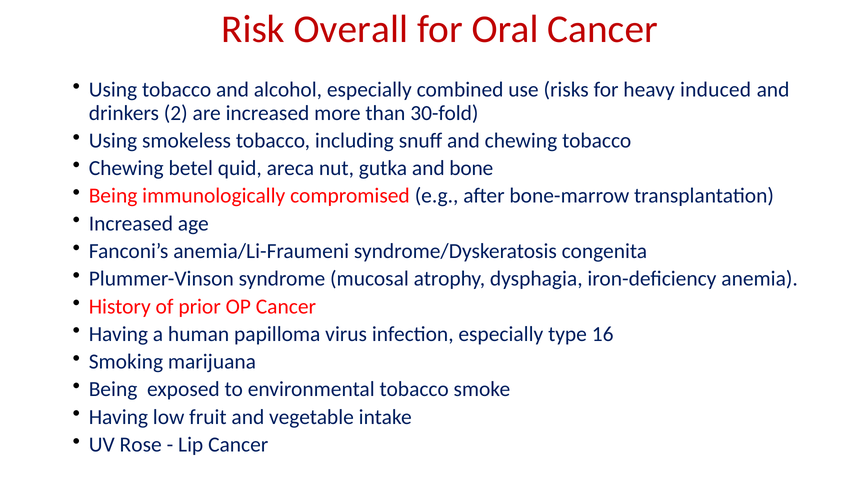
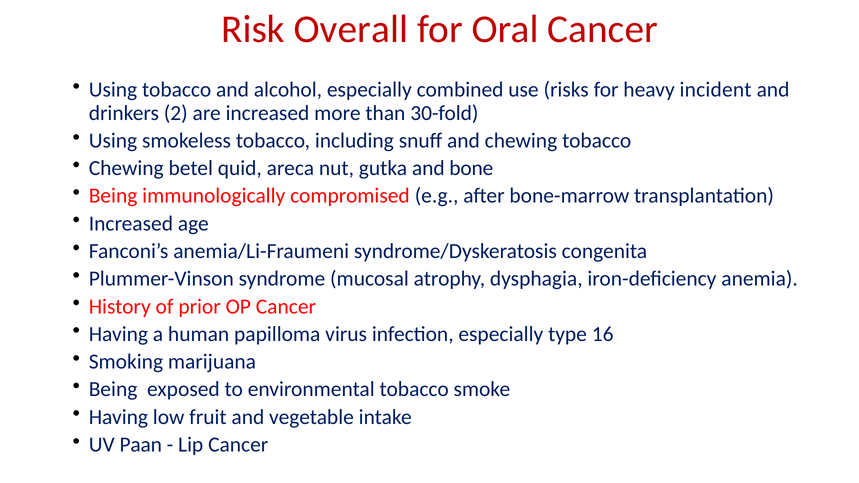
induced: induced -> incident
Rose: Rose -> Paan
